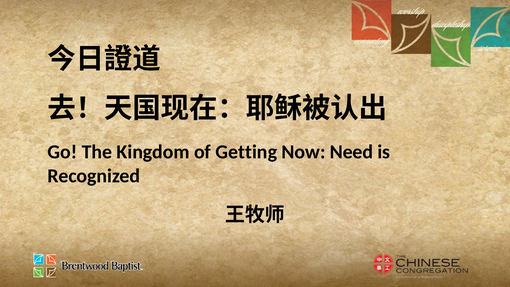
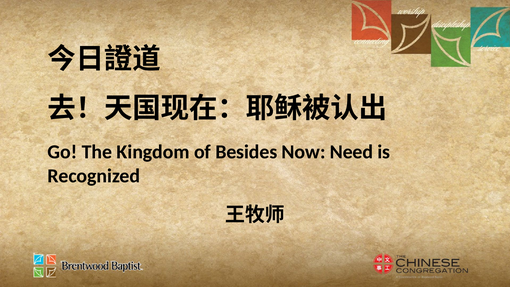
Getting: Getting -> Besides
